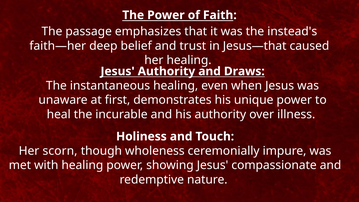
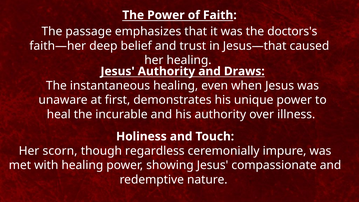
instead's: instead's -> doctors's
wholeness: wholeness -> regardless
